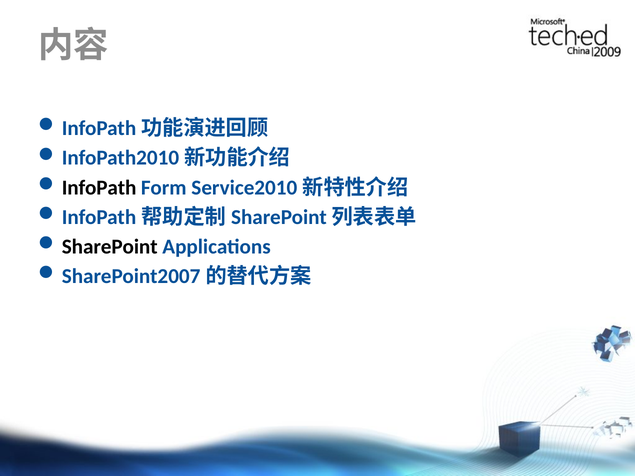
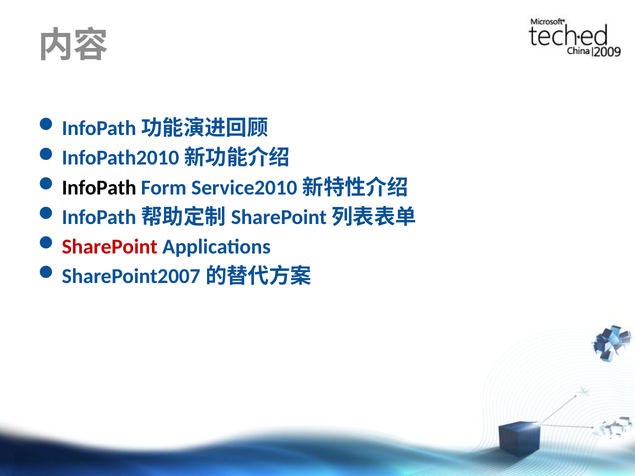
SharePoint colour: black -> red
